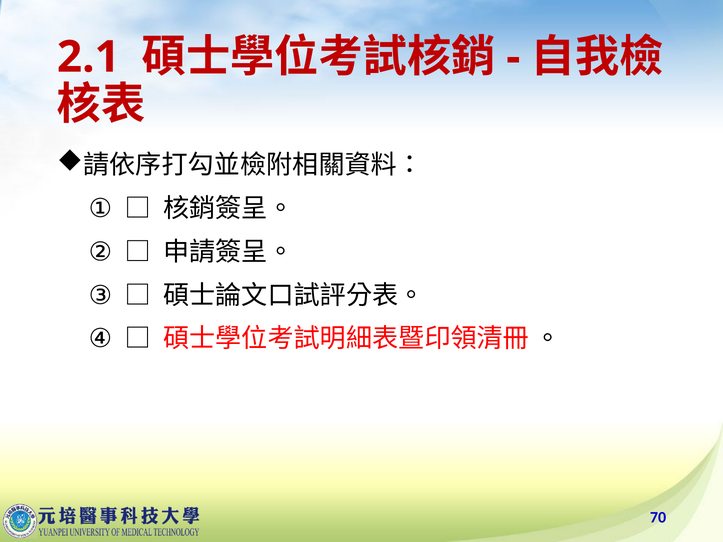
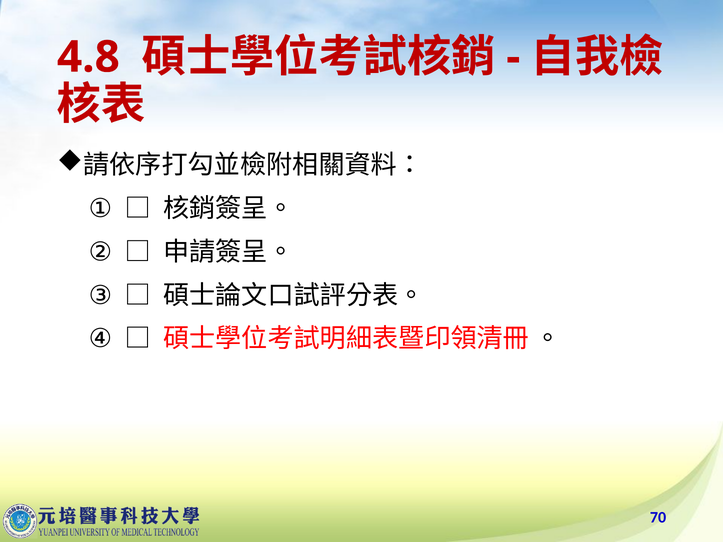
2.1: 2.1 -> 4.8
